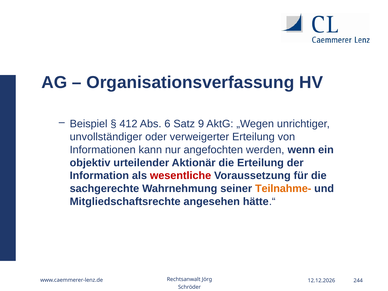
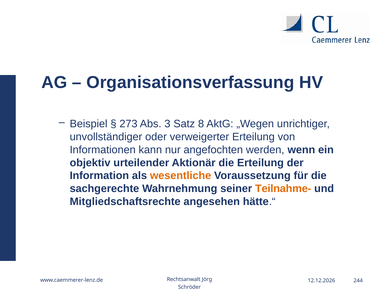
412: 412 -> 273
6: 6 -> 3
9: 9 -> 8
wesentliche colour: red -> orange
